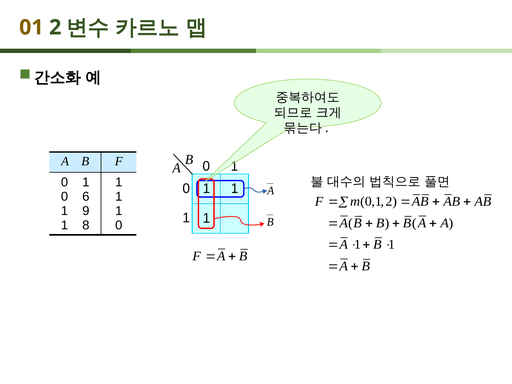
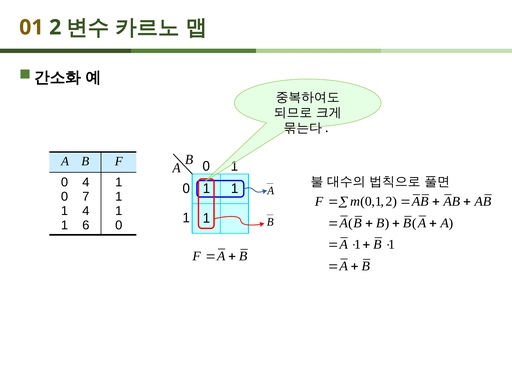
1 at (86, 182): 1 -> 4
6: 6 -> 7
1 9: 9 -> 4
8: 8 -> 6
